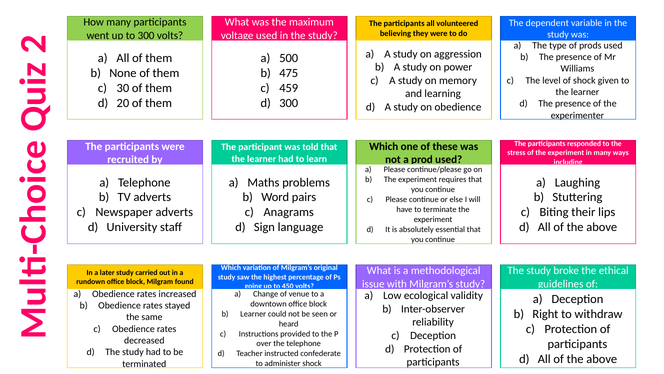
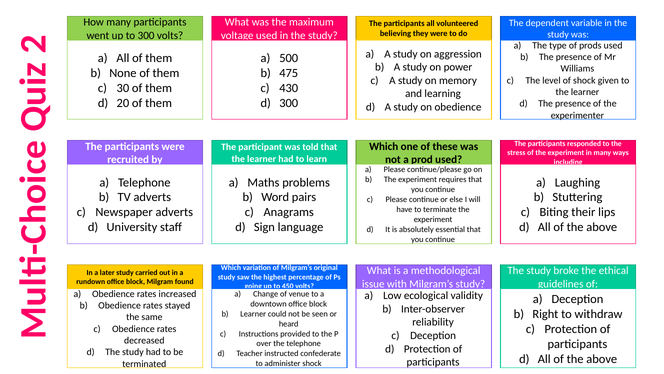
459: 459 -> 430
